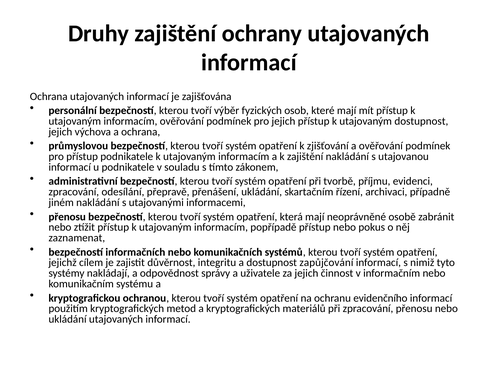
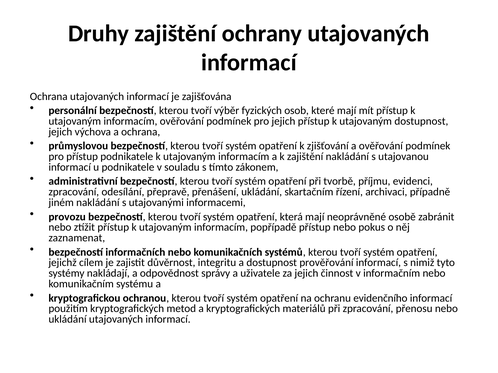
přenosu at (67, 217): přenosu -> provozu
zapůjčování: zapůjčování -> prověřování
